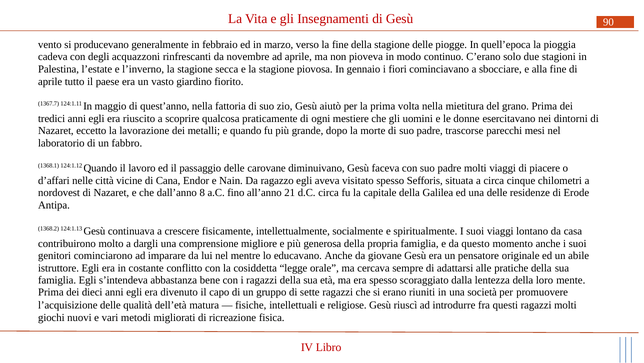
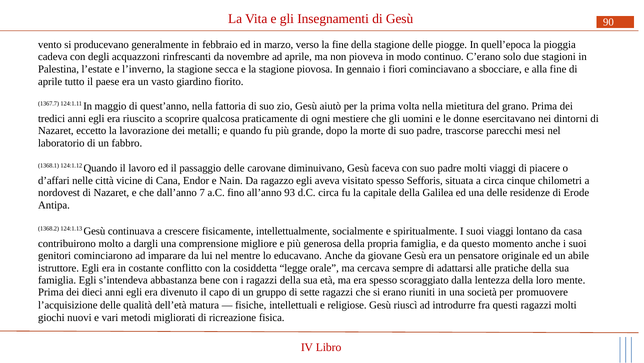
8: 8 -> 7
21: 21 -> 93
